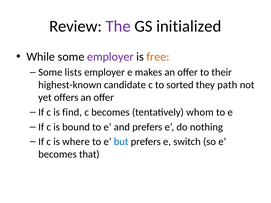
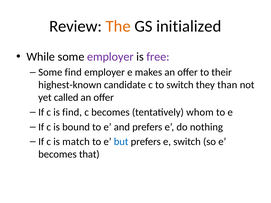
The colour: purple -> orange
free colour: orange -> purple
Some lists: lists -> find
to sorted: sorted -> switch
path: path -> than
offers: offers -> called
where: where -> match
